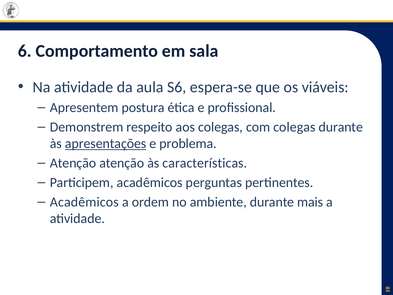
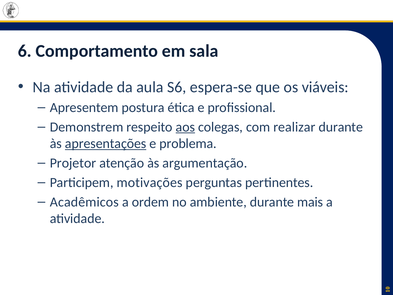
aos underline: none -> present
com colegas: colegas -> realizar
Atenção at (73, 163): Atenção -> Projetor
características: características -> argumentação
Participem acadêmicos: acadêmicos -> motivações
